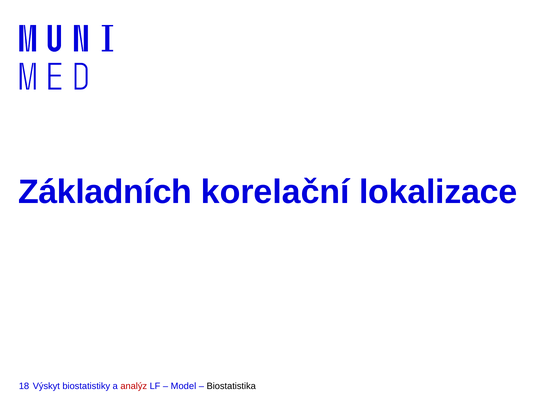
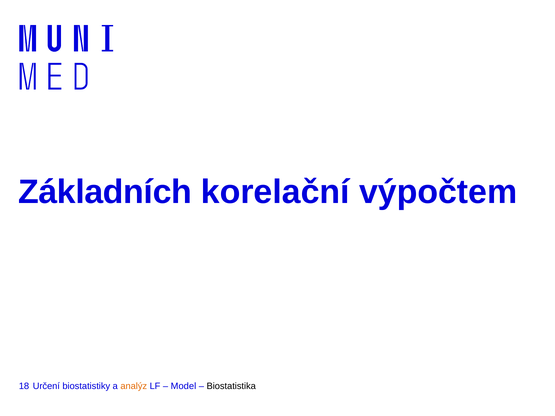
lokalizace: lokalizace -> výpočtem
Výskyt: Výskyt -> Určení
analýz colour: red -> orange
